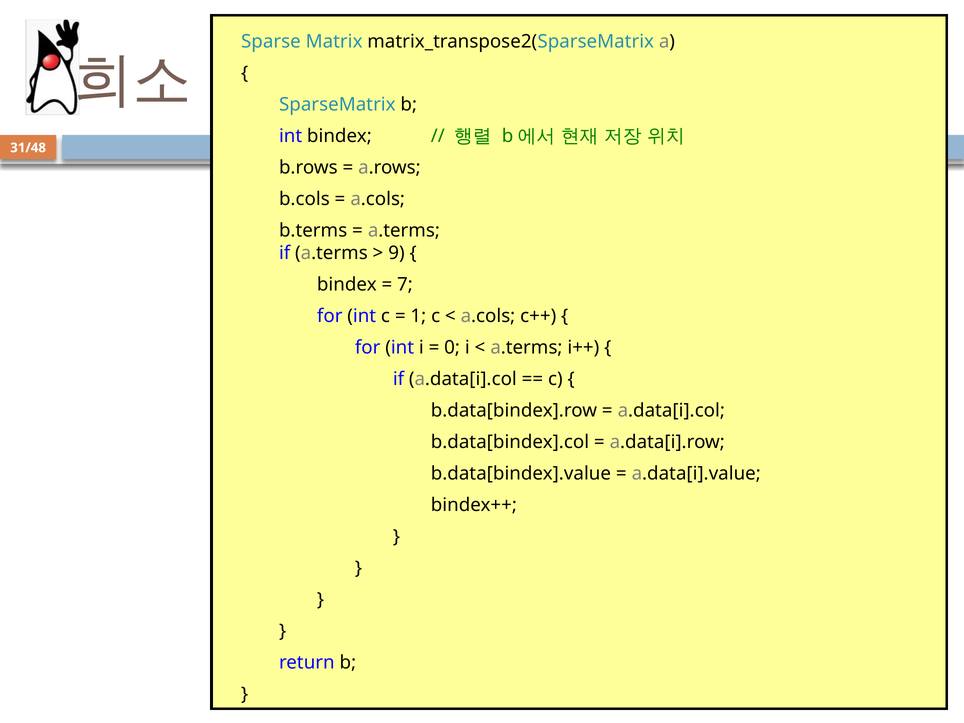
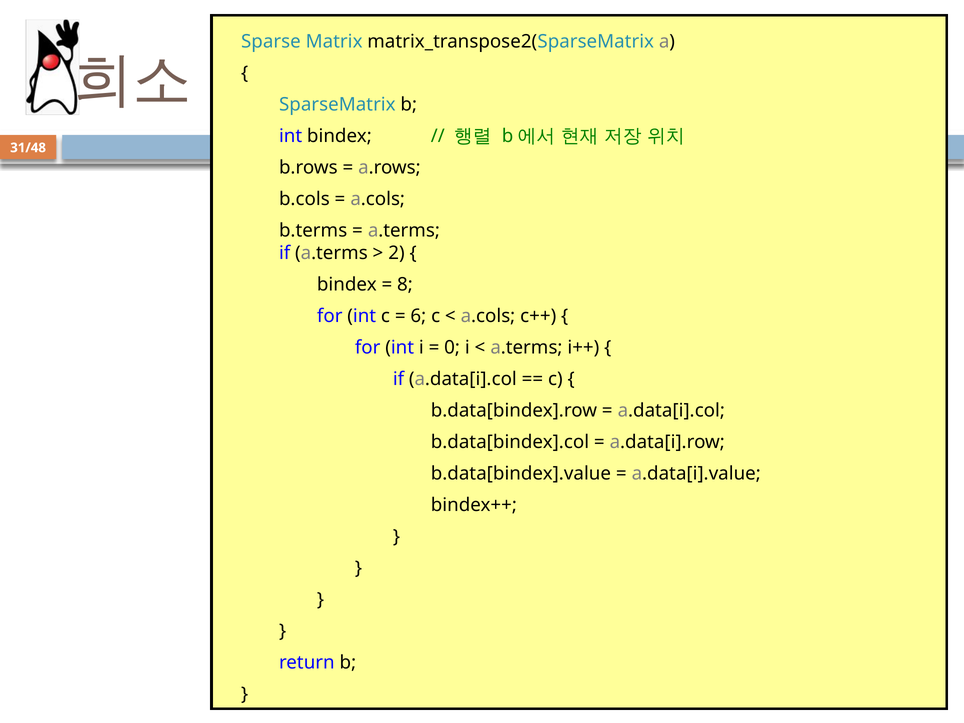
9: 9 -> 2
7: 7 -> 8
1: 1 -> 6
